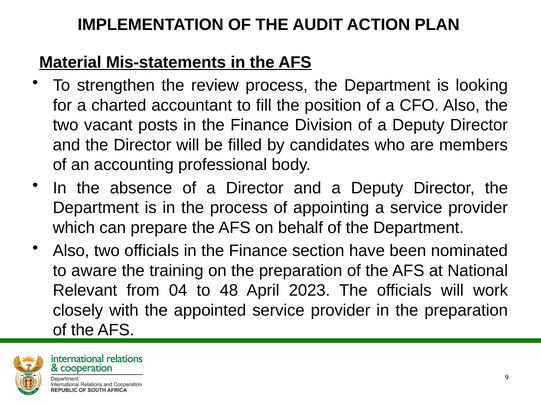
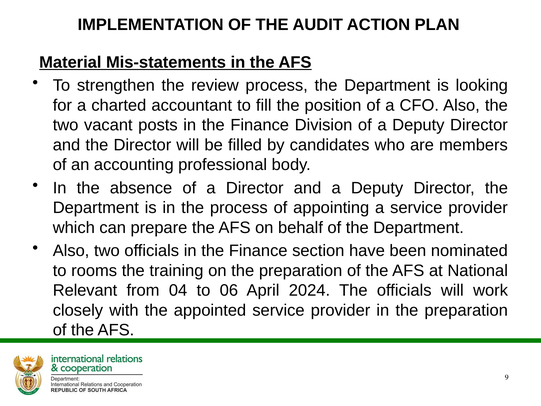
aware: aware -> rooms
48: 48 -> 06
2023: 2023 -> 2024
